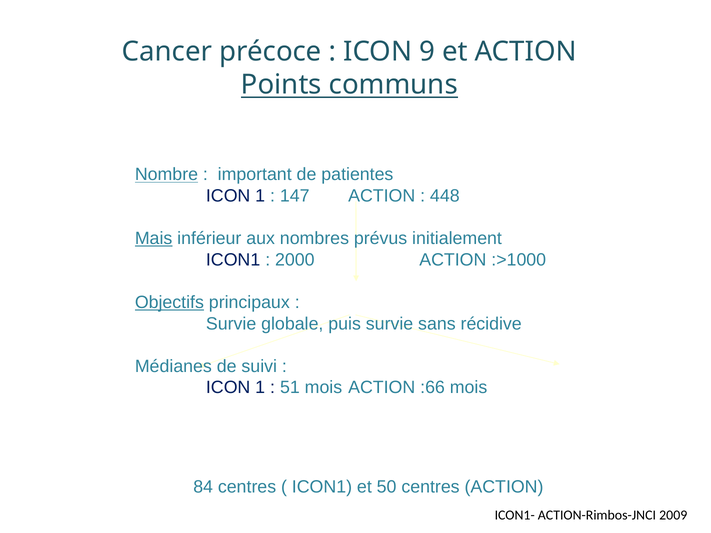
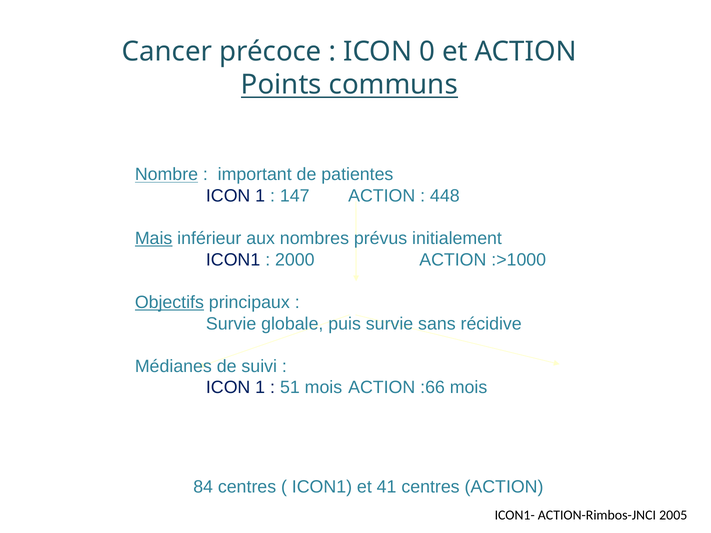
9: 9 -> 0
50: 50 -> 41
2009: 2009 -> 2005
